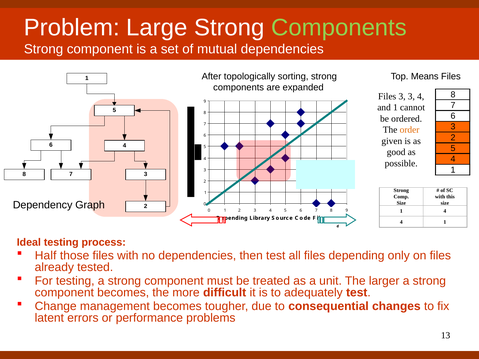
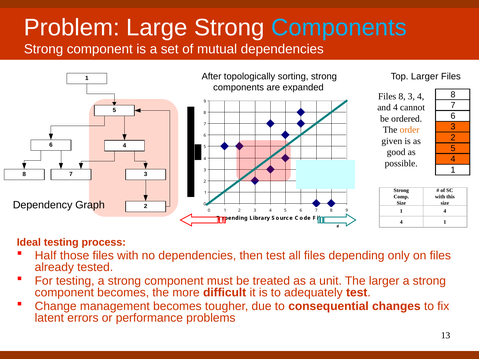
Components at (339, 28) colour: light green -> light blue
Top Means: Means -> Larger
Files 3: 3 -> 8
and 1: 1 -> 4
